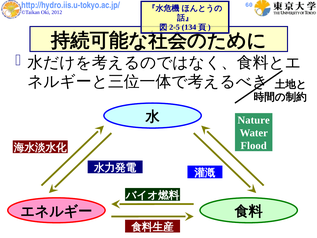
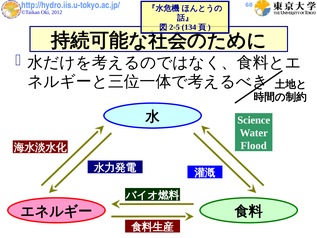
Nature: Nature -> Science
